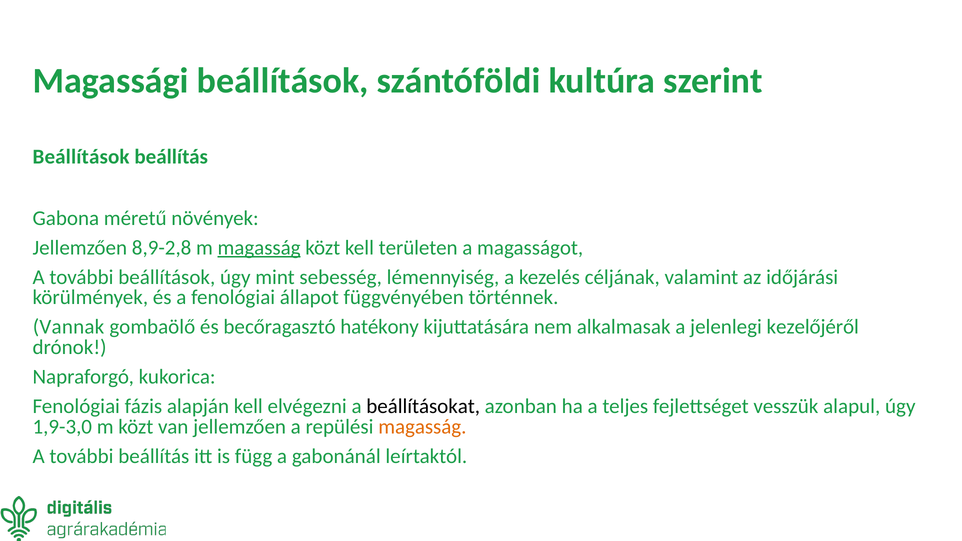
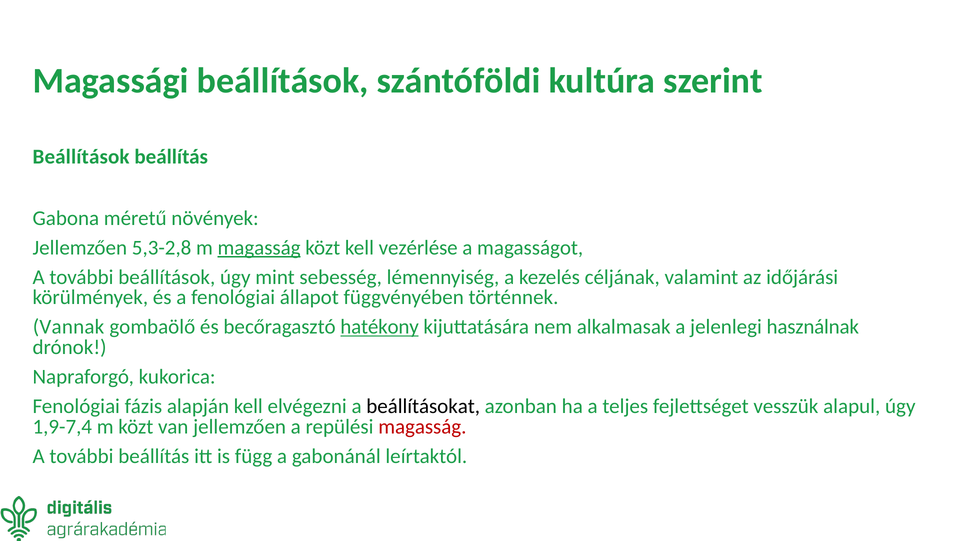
8,9-2,8: 8,9-2,8 -> 5,3-2,8
területen: területen -> vezérlése
hatékony underline: none -> present
kezelőjéről: kezelőjéről -> használnak
1,9-3,0: 1,9-3,0 -> 1,9-7,4
magasság at (422, 427) colour: orange -> red
